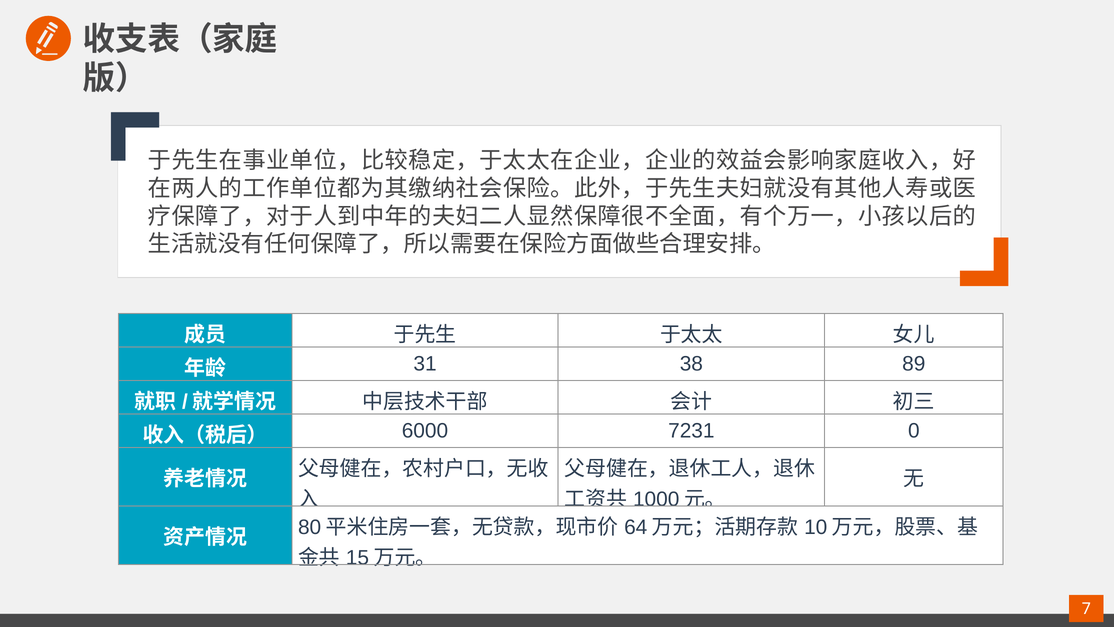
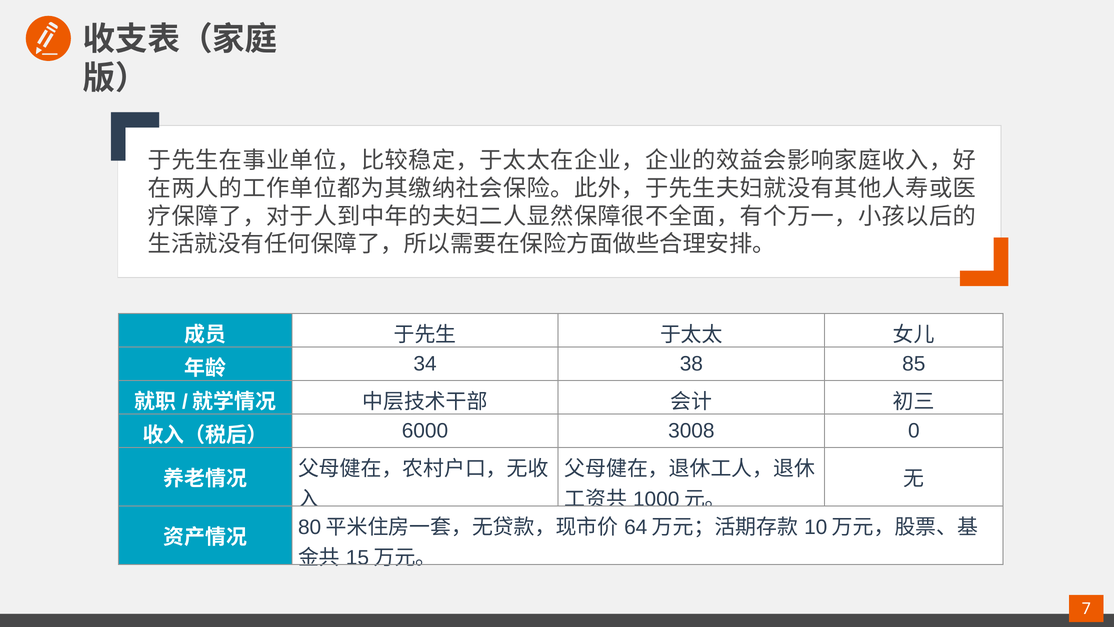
31: 31 -> 34
89: 89 -> 85
7231: 7231 -> 3008
